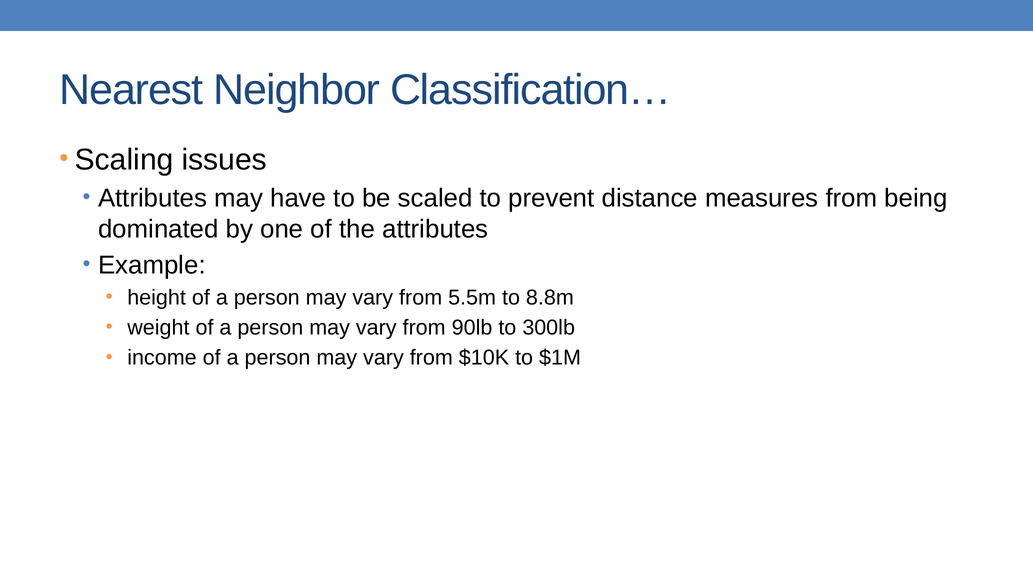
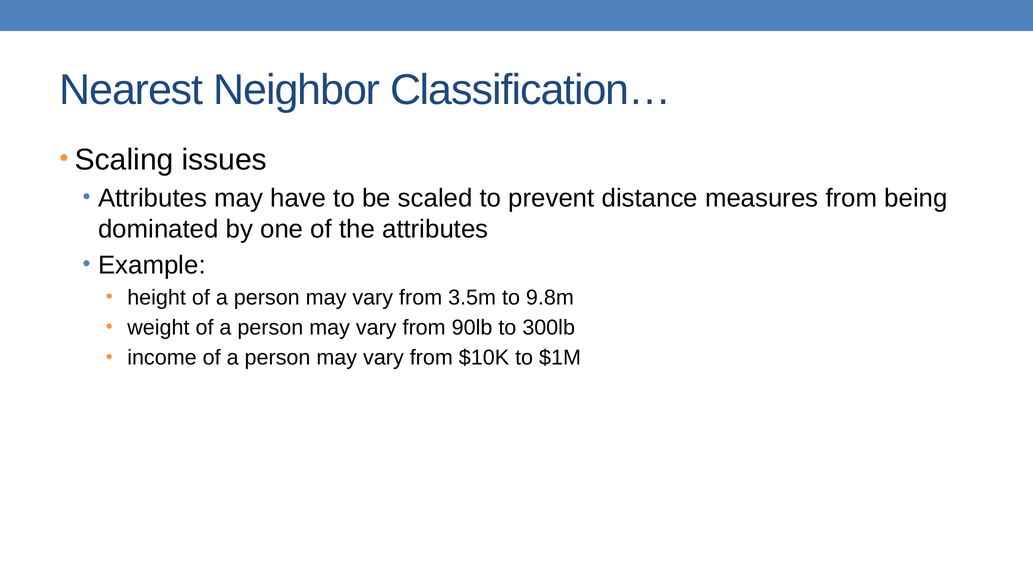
5.5m: 5.5m -> 3.5m
8.8m: 8.8m -> 9.8m
